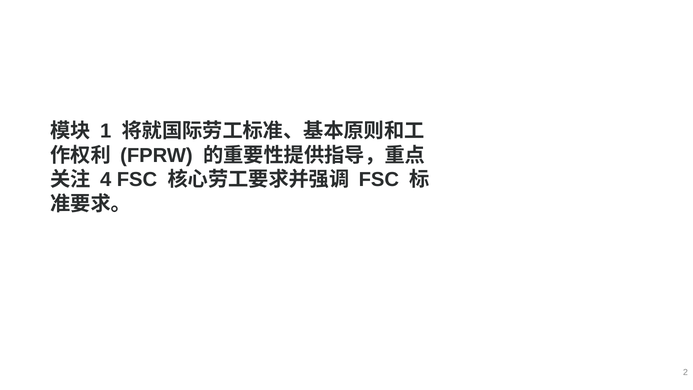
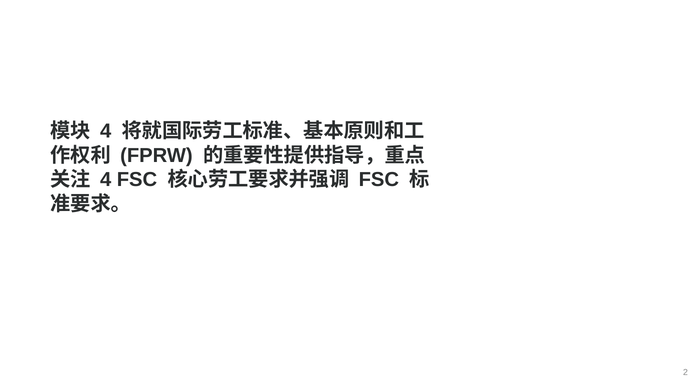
1 at (106, 131): 1 -> 4
